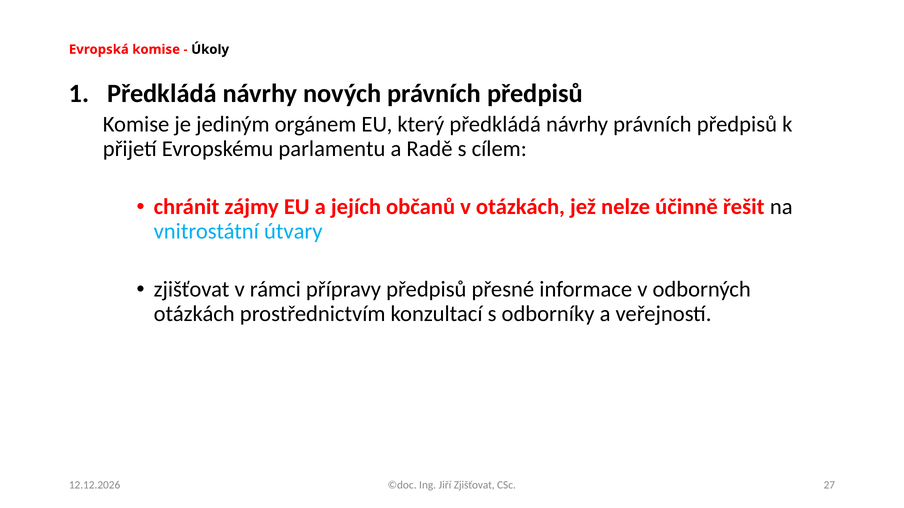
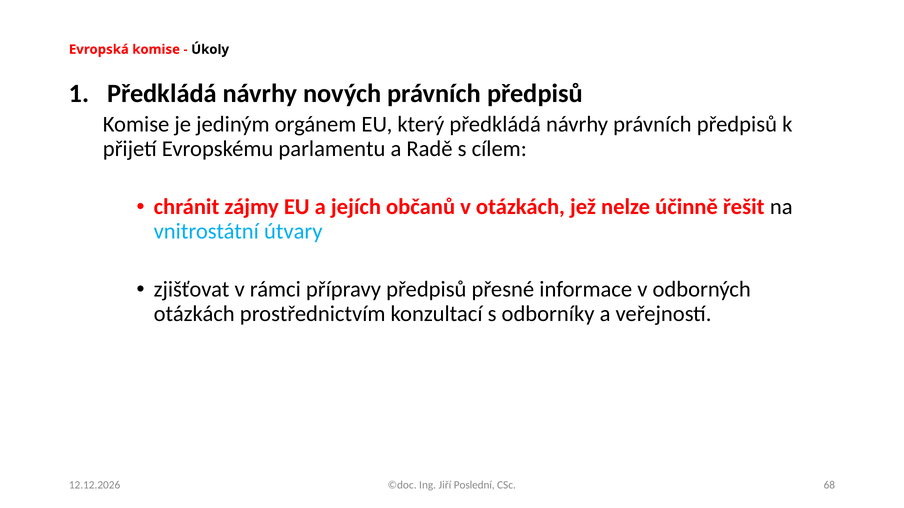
Jiří Zjišťovat: Zjišťovat -> Poslední
27: 27 -> 68
